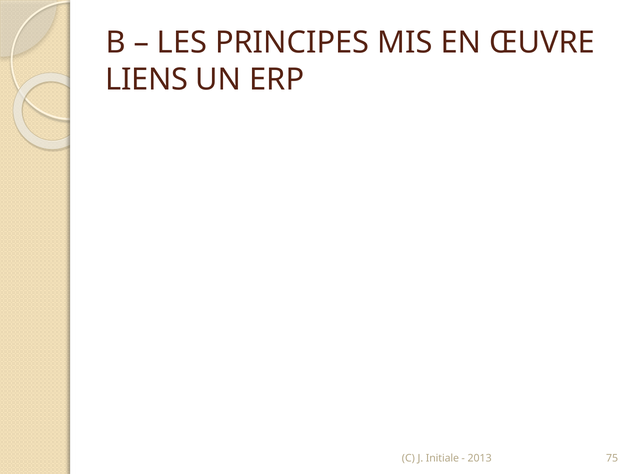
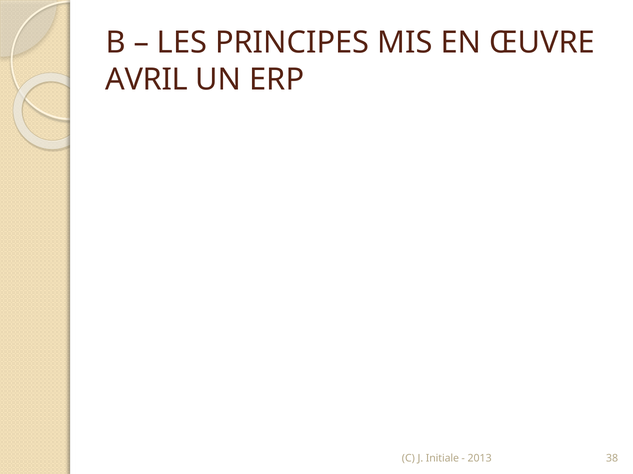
LIENS: LIENS -> AVRIL
75: 75 -> 38
